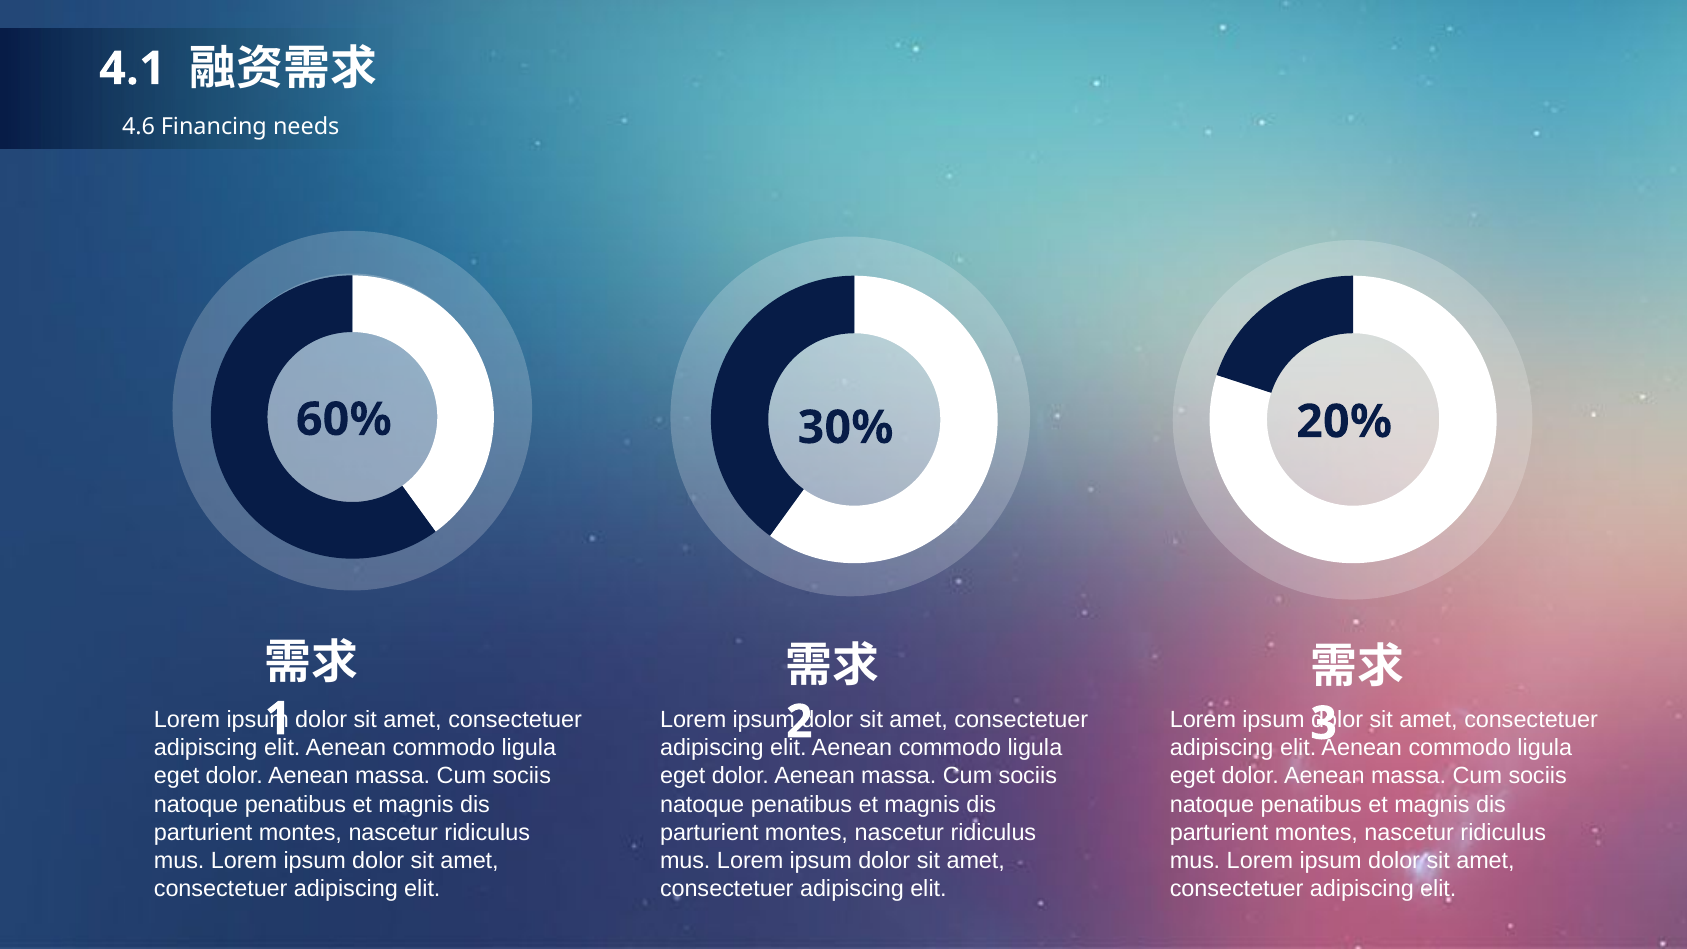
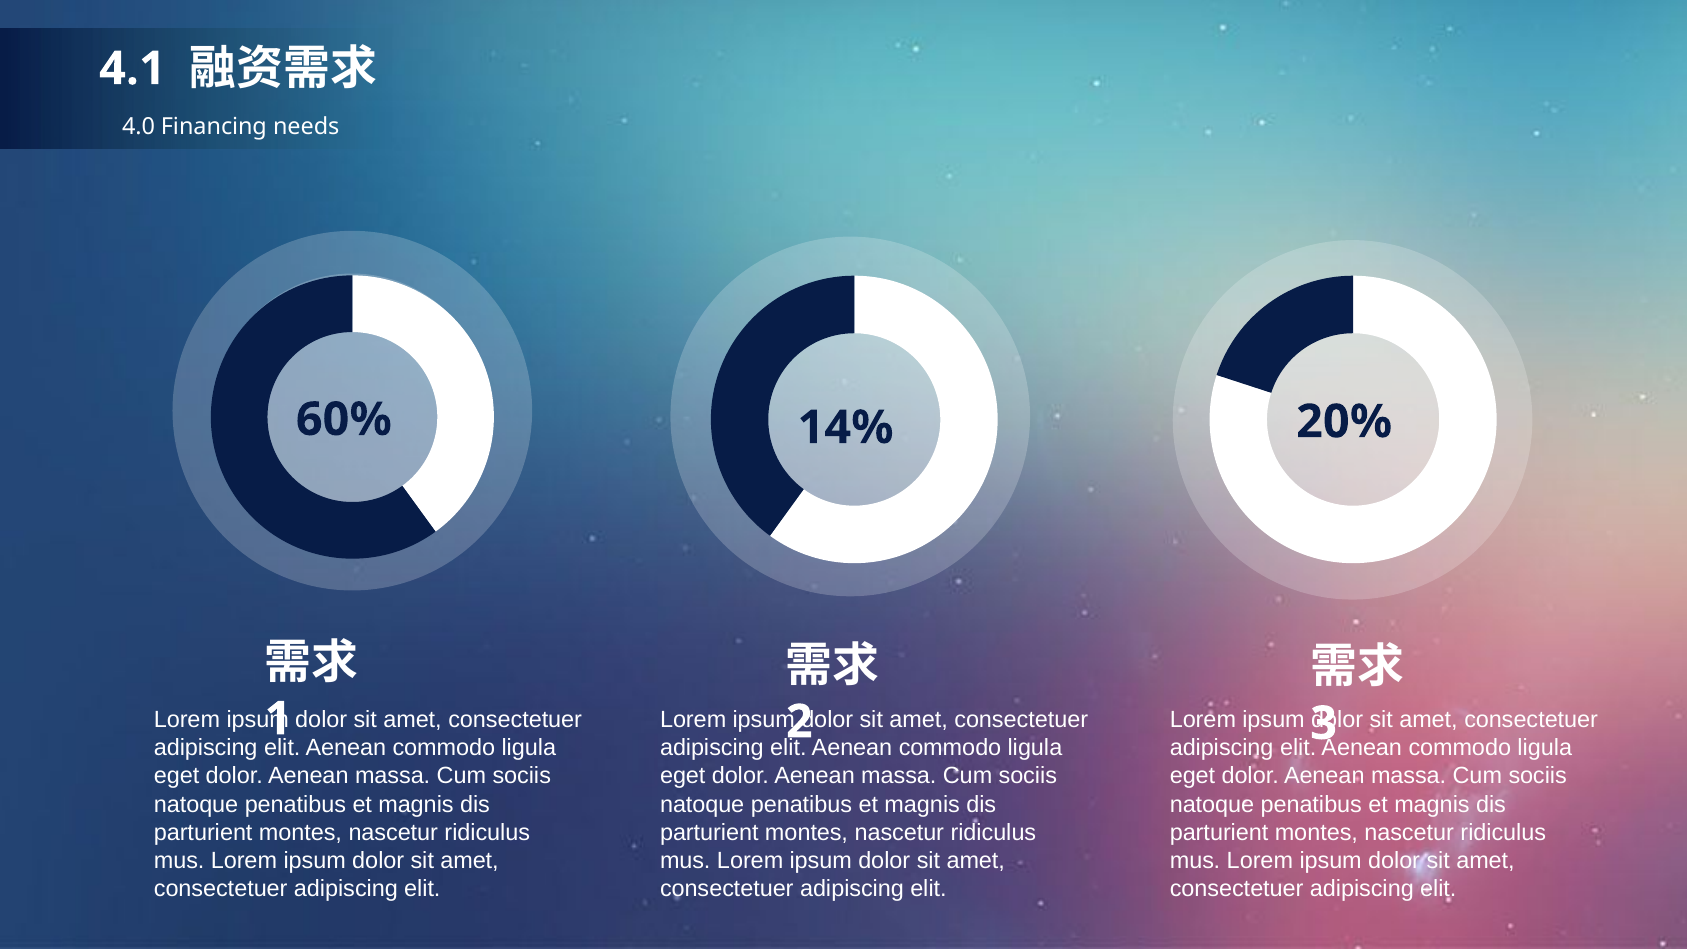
4.6: 4.6 -> 4.0
30%: 30% -> 14%
